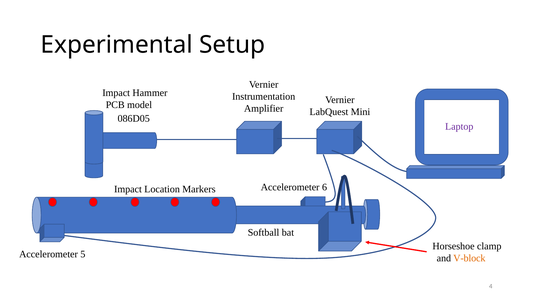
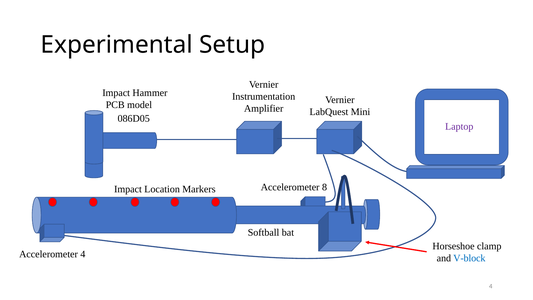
6: 6 -> 8
Accelerometer 5: 5 -> 4
V-block colour: orange -> blue
